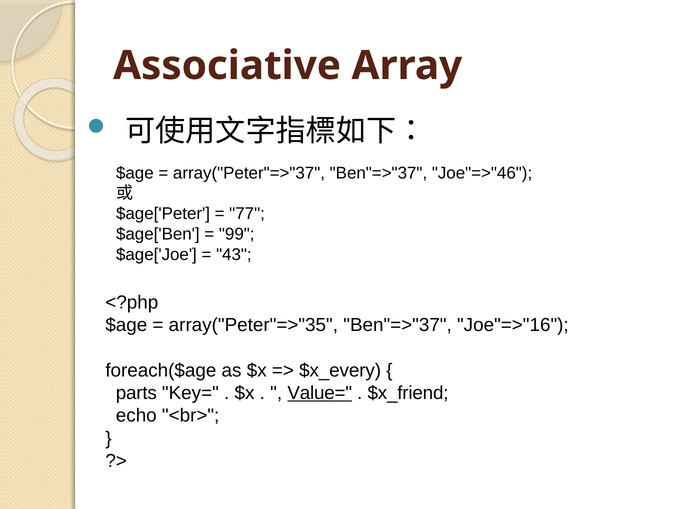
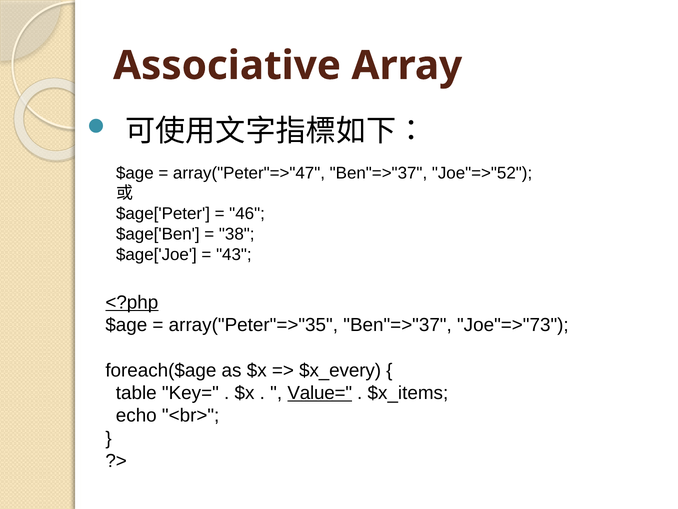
array("Peter"=>"37: array("Peter"=>"37 -> array("Peter"=>"47
Joe"=>"46: Joe"=>"46 -> Joe"=>"52
77: 77 -> 46
99: 99 -> 38
<?php underline: none -> present
Joe"=>"16: Joe"=>"16 -> Joe"=>"73
parts: parts -> table
$x_friend: $x_friend -> $x_items
